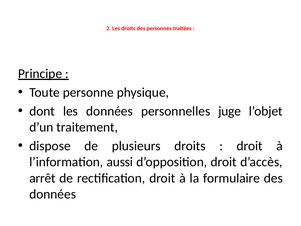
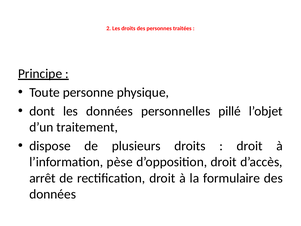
juge: juge -> pillé
aussi: aussi -> pèse
